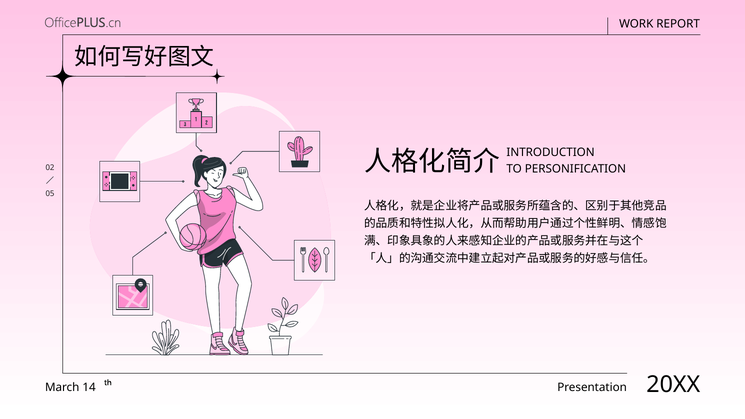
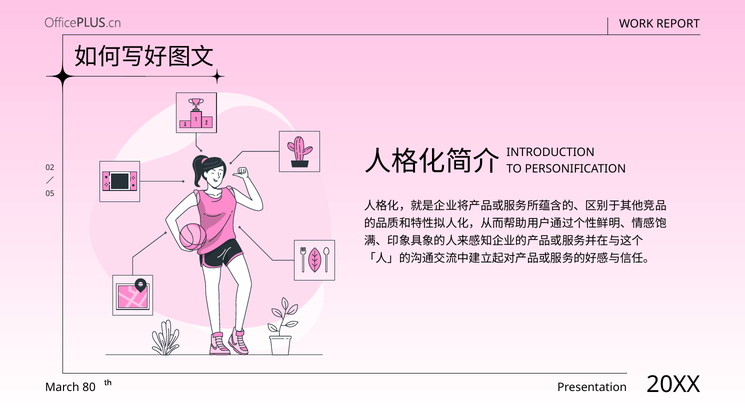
14: 14 -> 80
